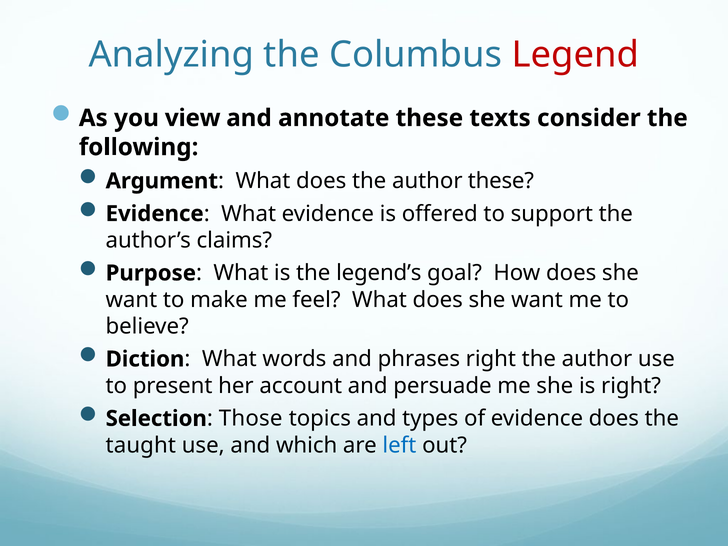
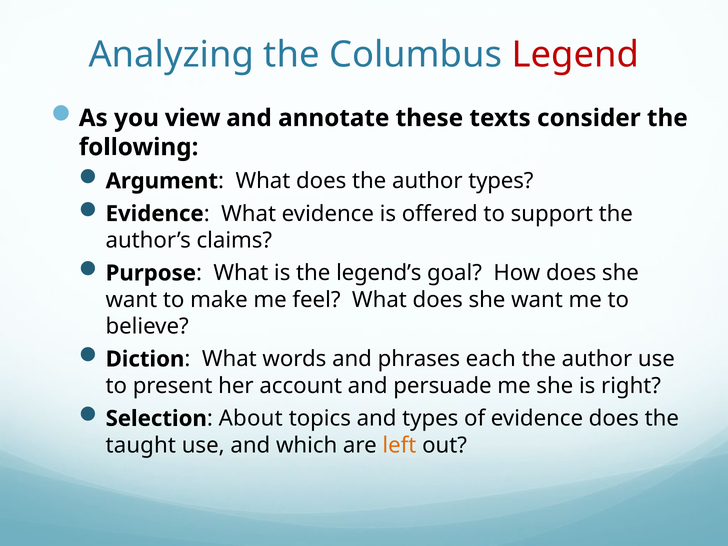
author these: these -> types
phrases right: right -> each
Those: Those -> About
left colour: blue -> orange
